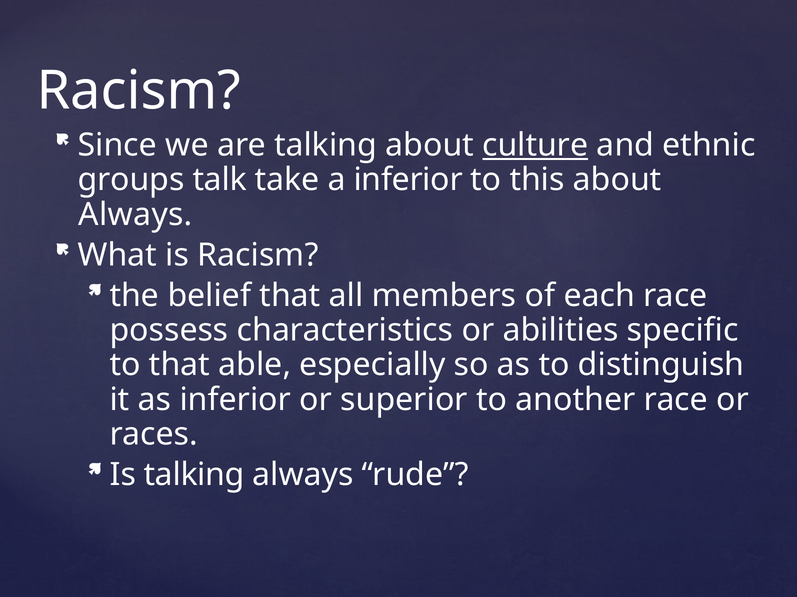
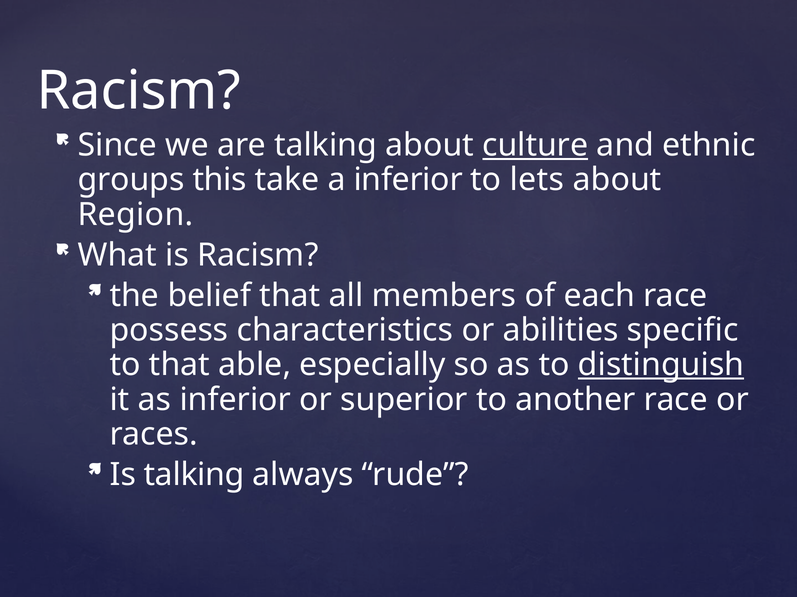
talk: talk -> this
this: this -> lets
Always at (135, 215): Always -> Region
distinguish underline: none -> present
